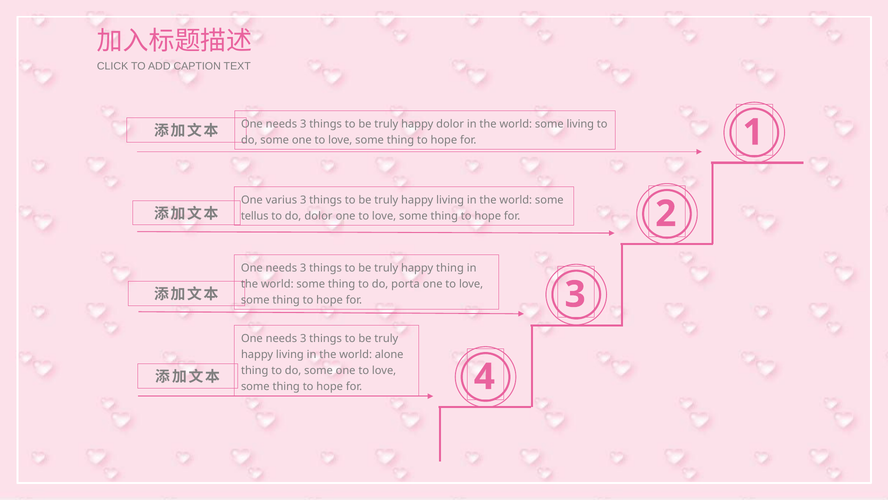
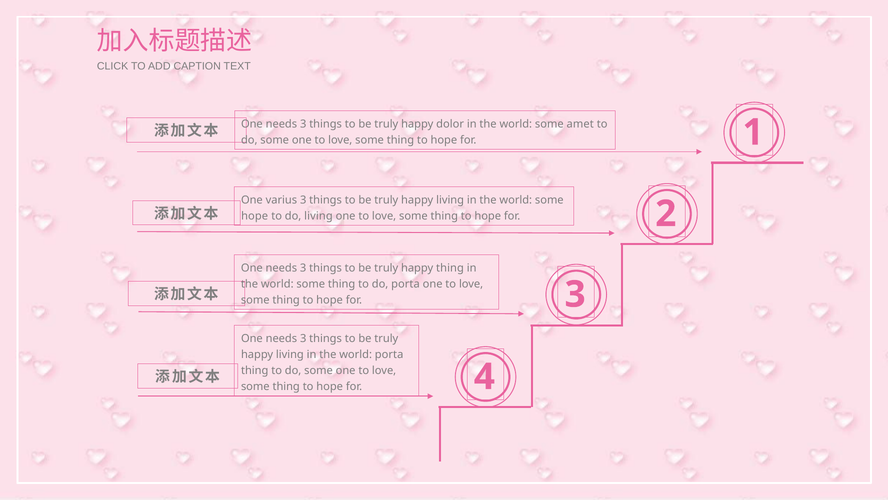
some living: living -> amet
tellus at (255, 216): tellus -> hope
do dolor: dolor -> living
world alone: alone -> porta
